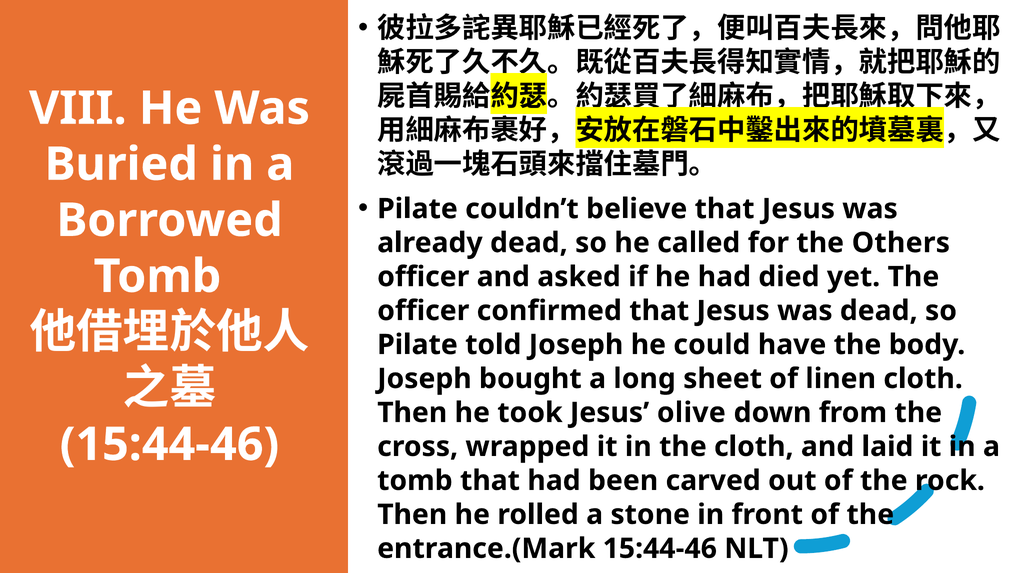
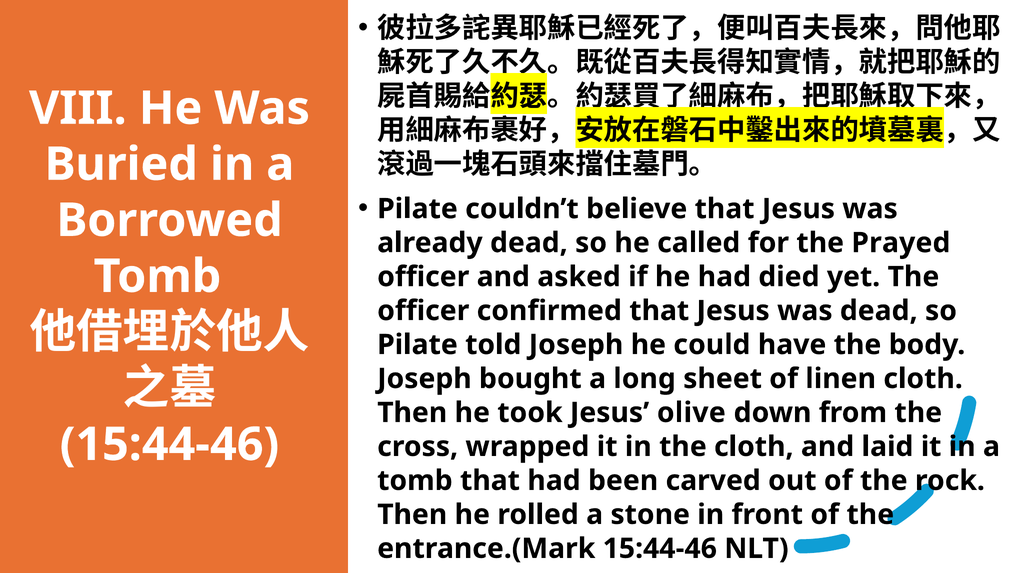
Others: Others -> Prayed
